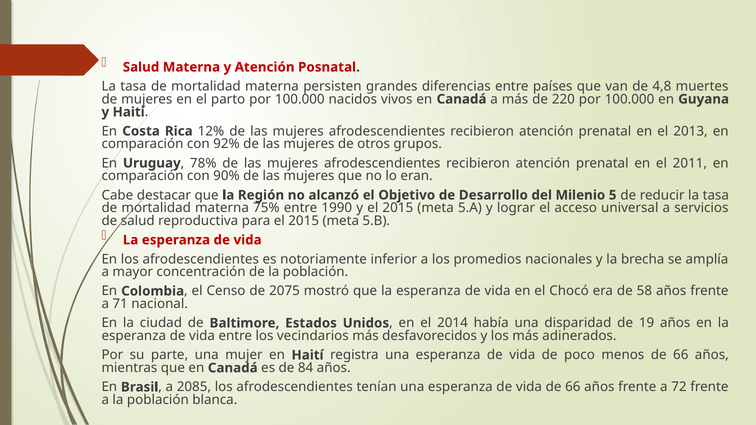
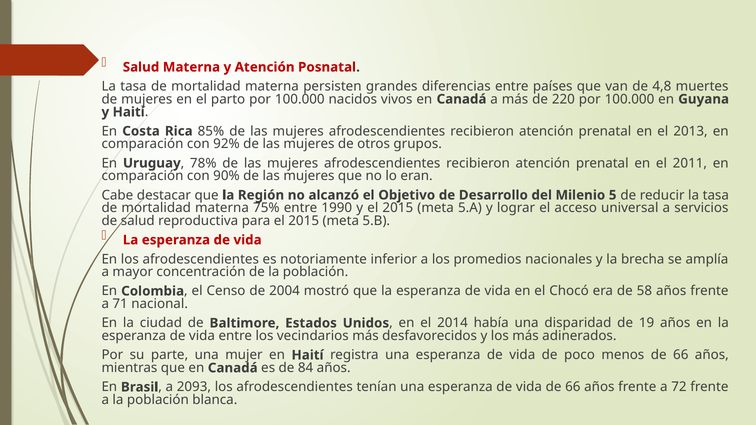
12%: 12% -> 85%
2075: 2075 -> 2004
2085: 2085 -> 2093
